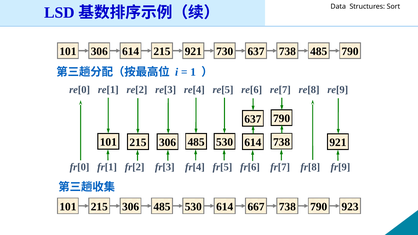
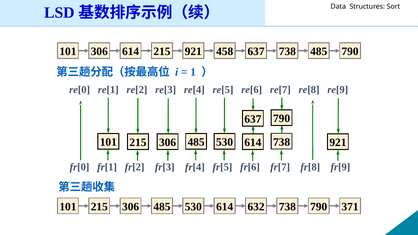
730: 730 -> 458
667: 667 -> 632
923: 923 -> 371
